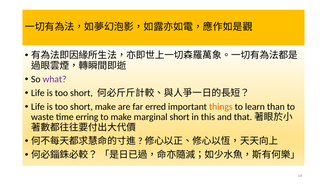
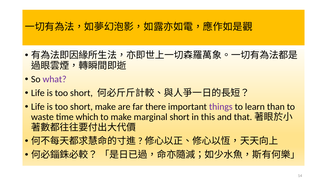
erred: erred -> there
things colour: orange -> purple
erring: erring -> which
